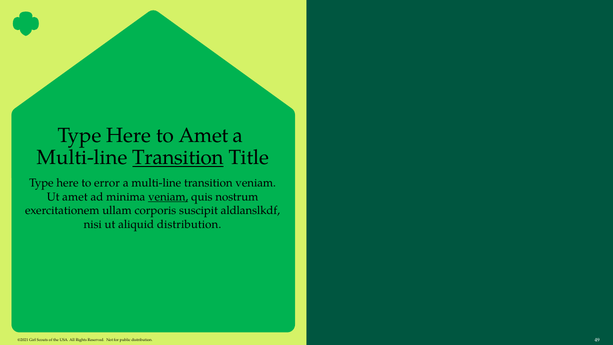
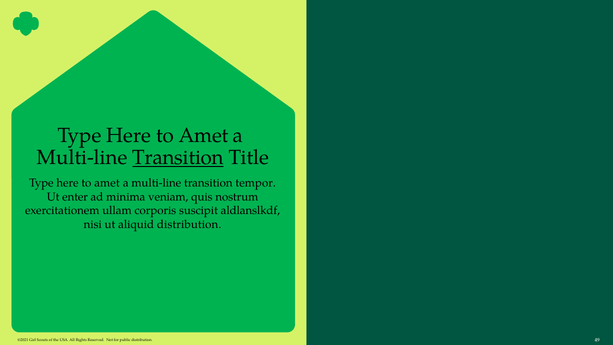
error at (107, 183): error -> amet
transition veniam: veniam -> tempor
Ut amet: amet -> enter
veniam at (168, 197) underline: present -> none
